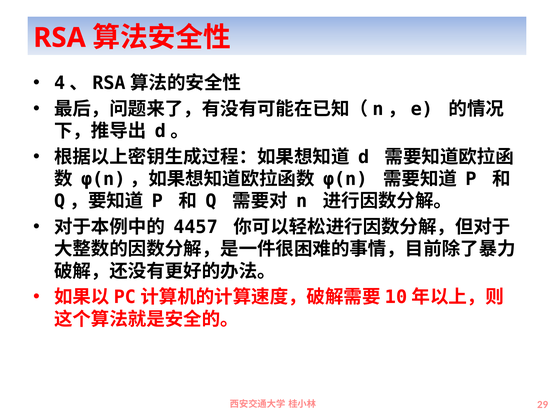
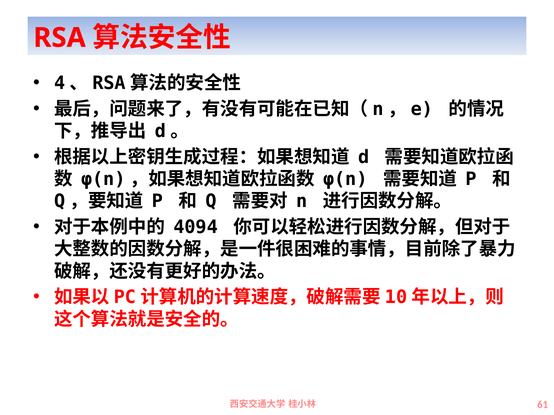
4457: 4457 -> 4094
29: 29 -> 61
